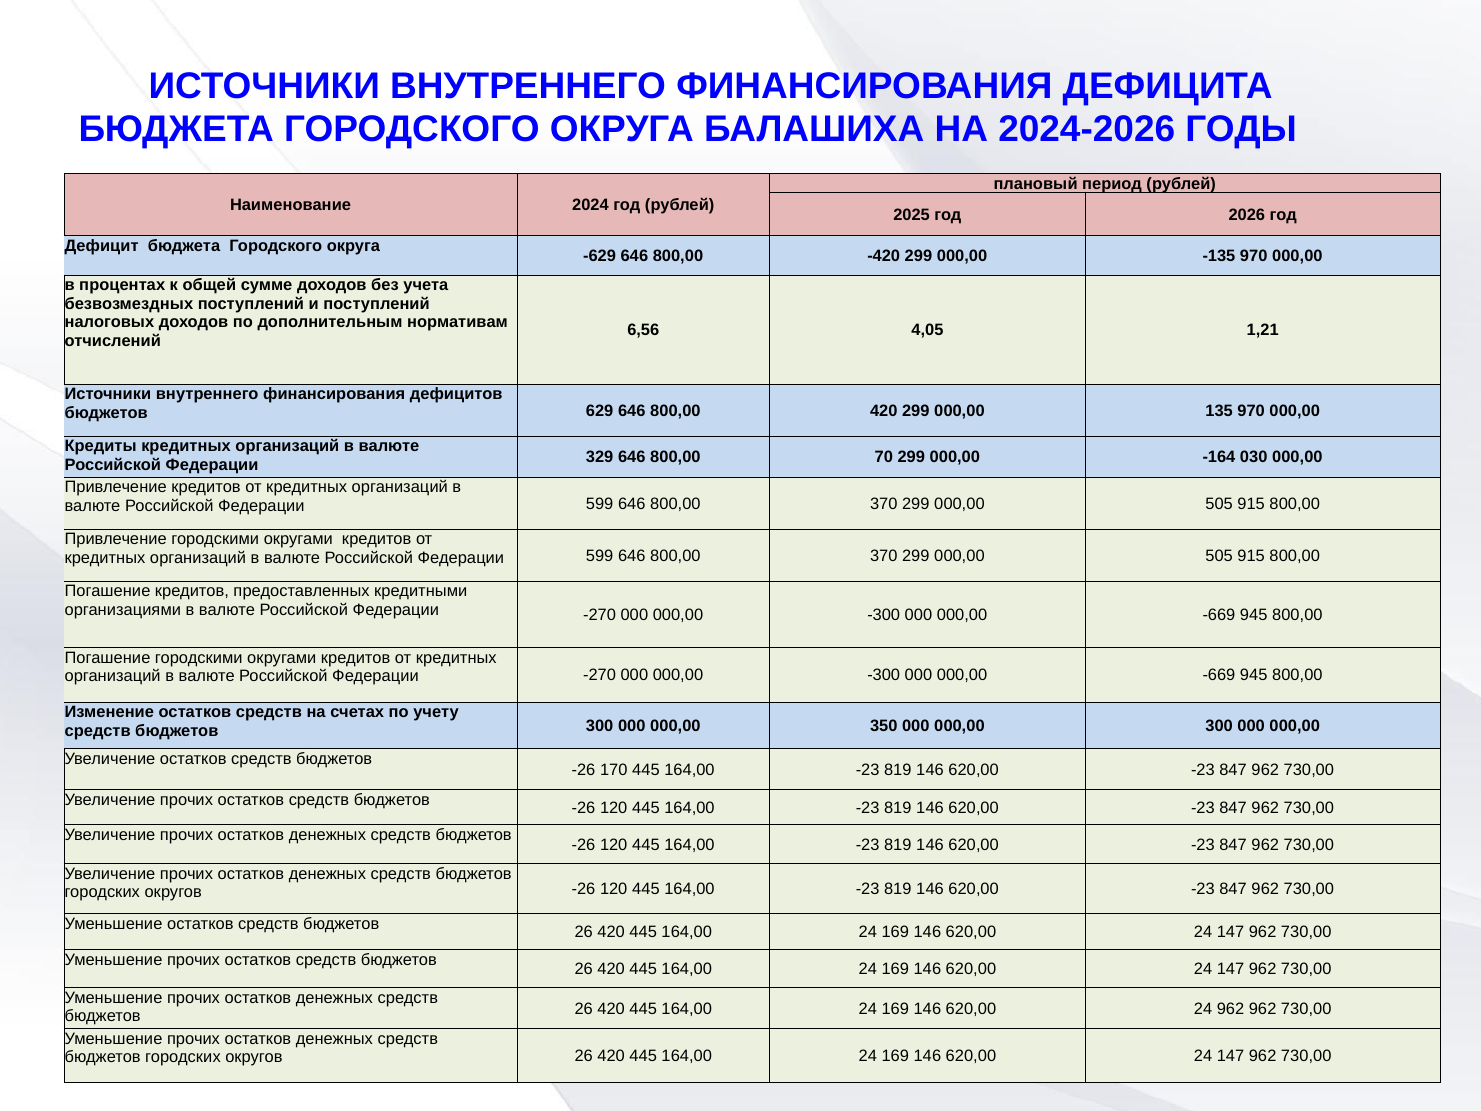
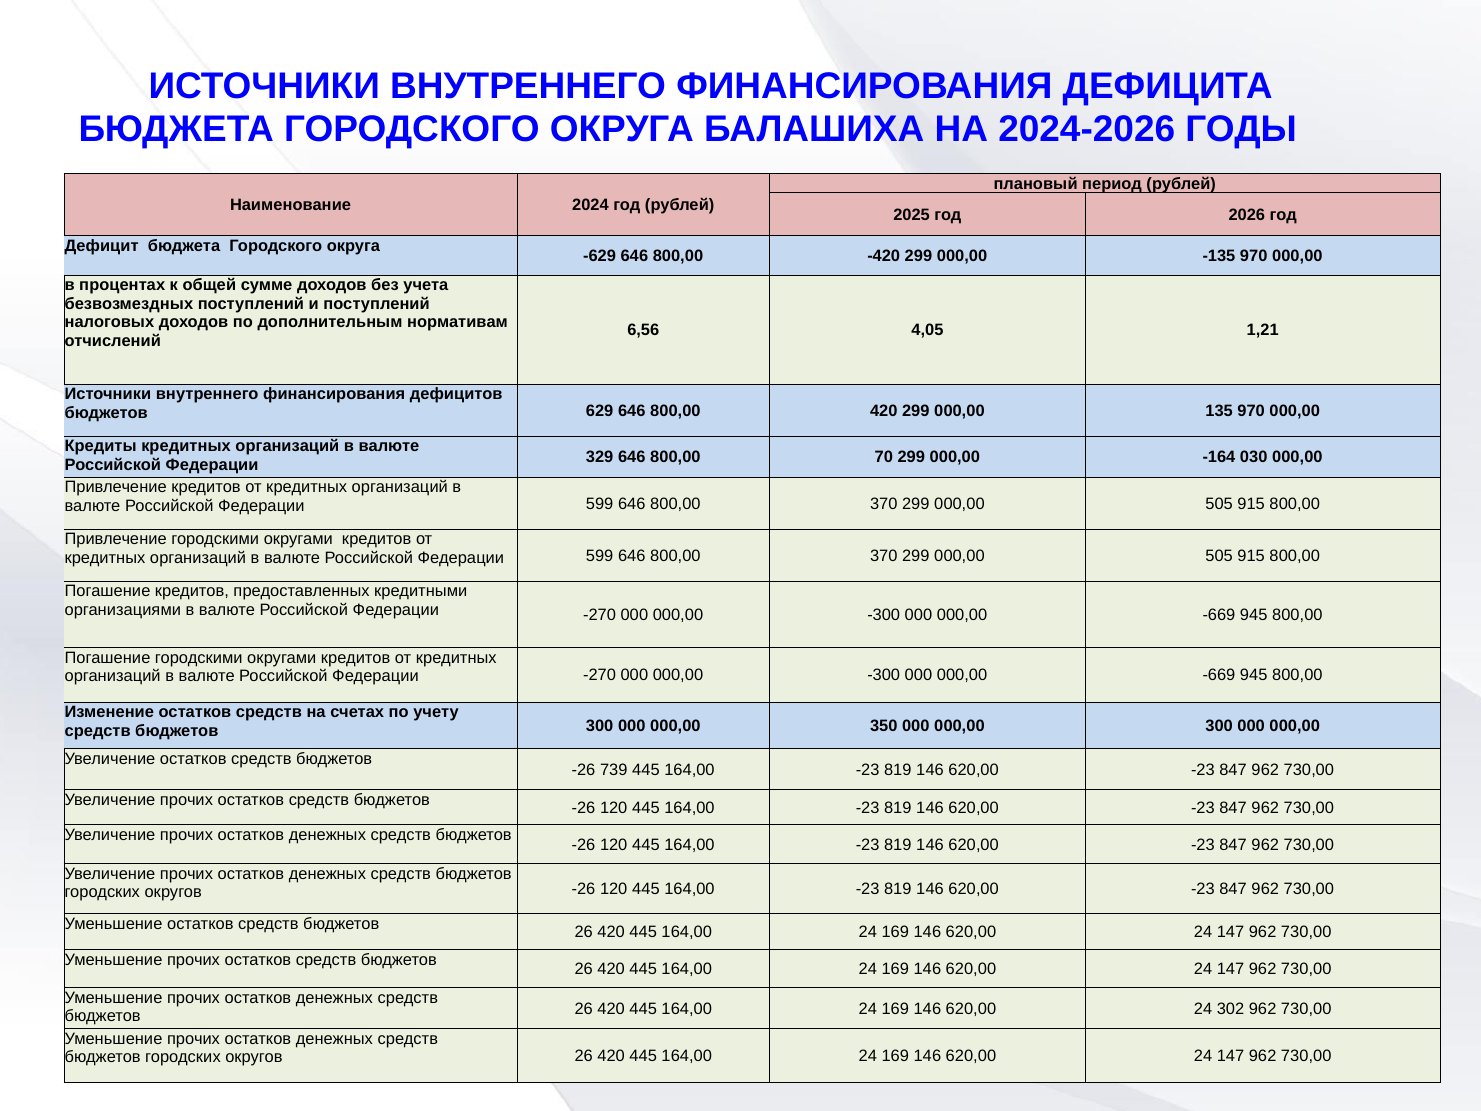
170: 170 -> 739
24 962: 962 -> 302
